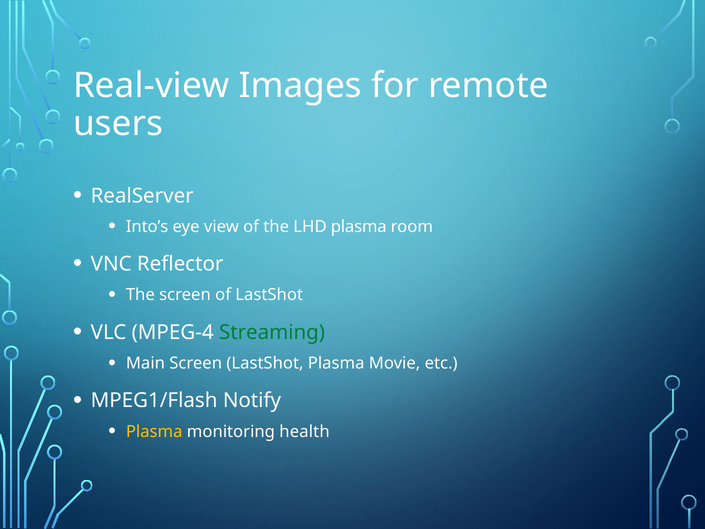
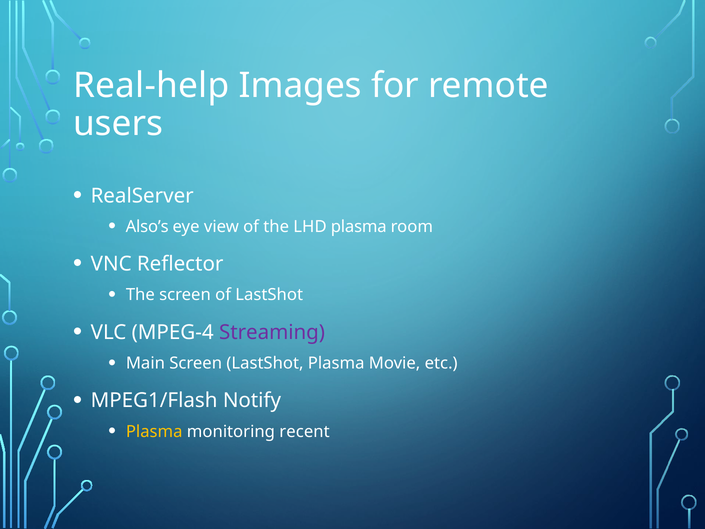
Real-view: Real-view -> Real-help
Into’s: Into’s -> Also’s
Streaming colour: green -> purple
health: health -> recent
